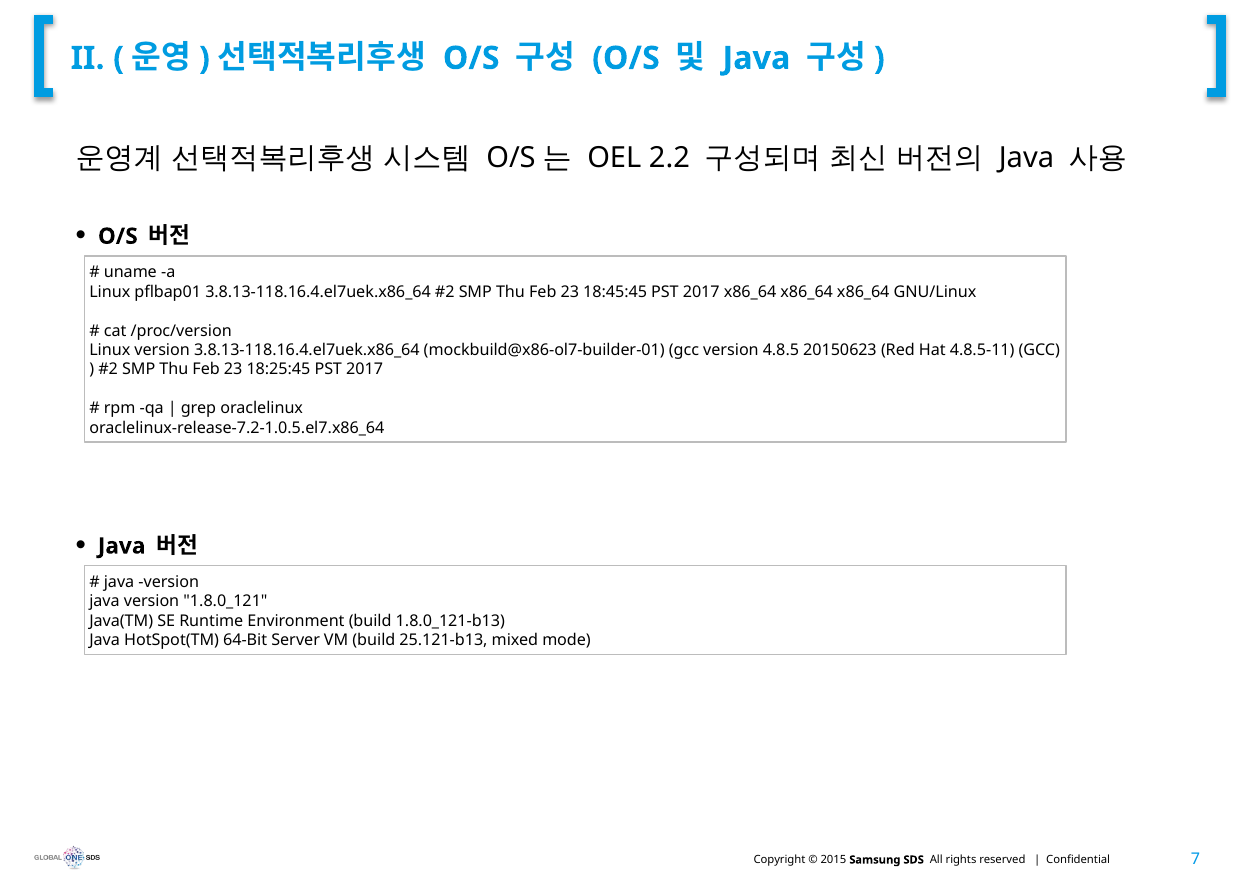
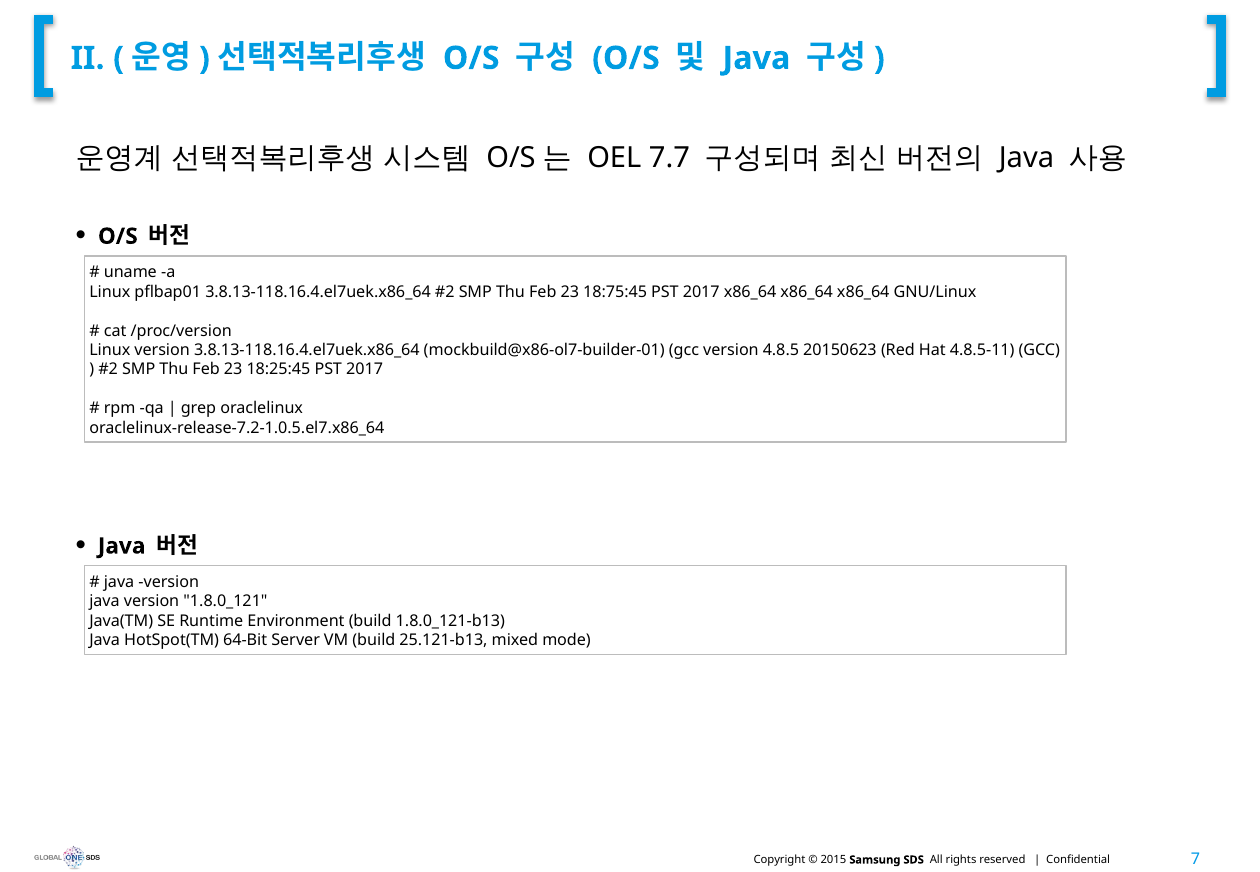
2.2: 2.2 -> 7.7
18:45:45: 18:45:45 -> 18:75:45
